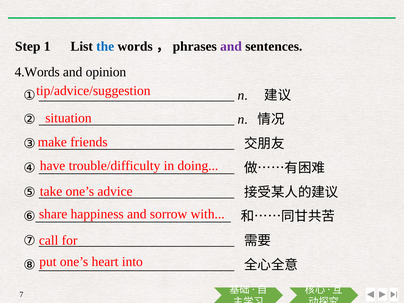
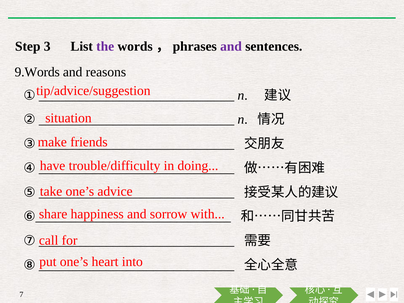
1: 1 -> 3
the colour: blue -> purple
4.Words: 4.Words -> 9.Words
opinion: opinion -> reasons
